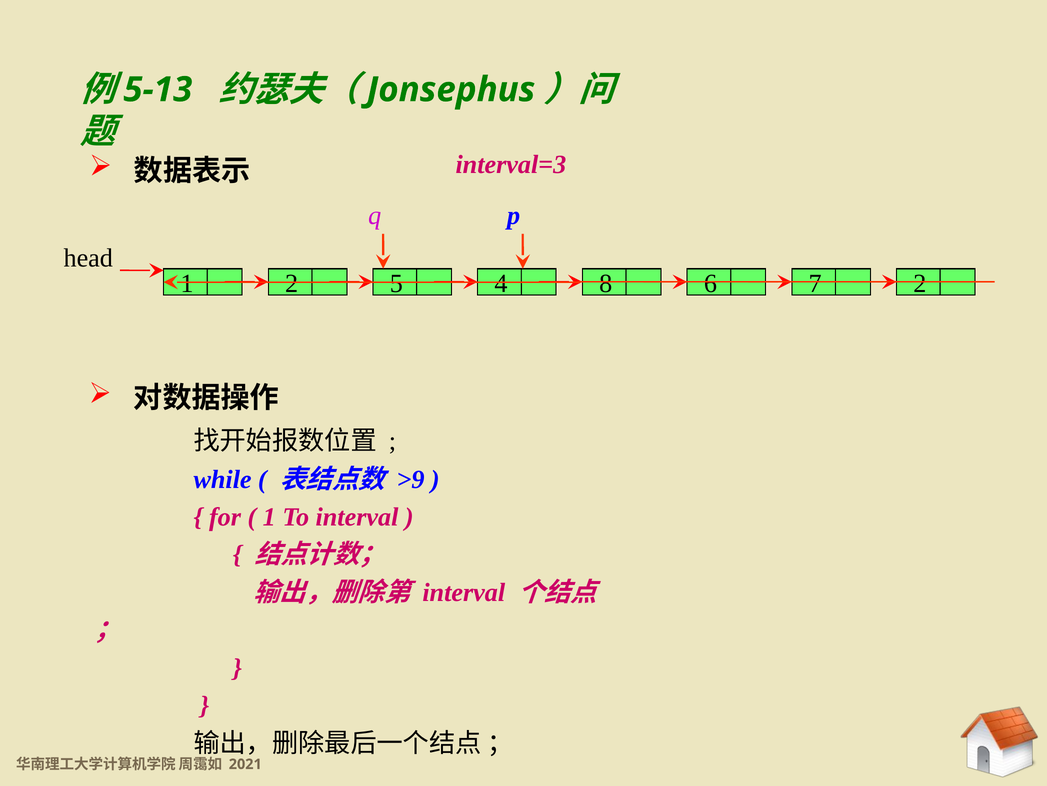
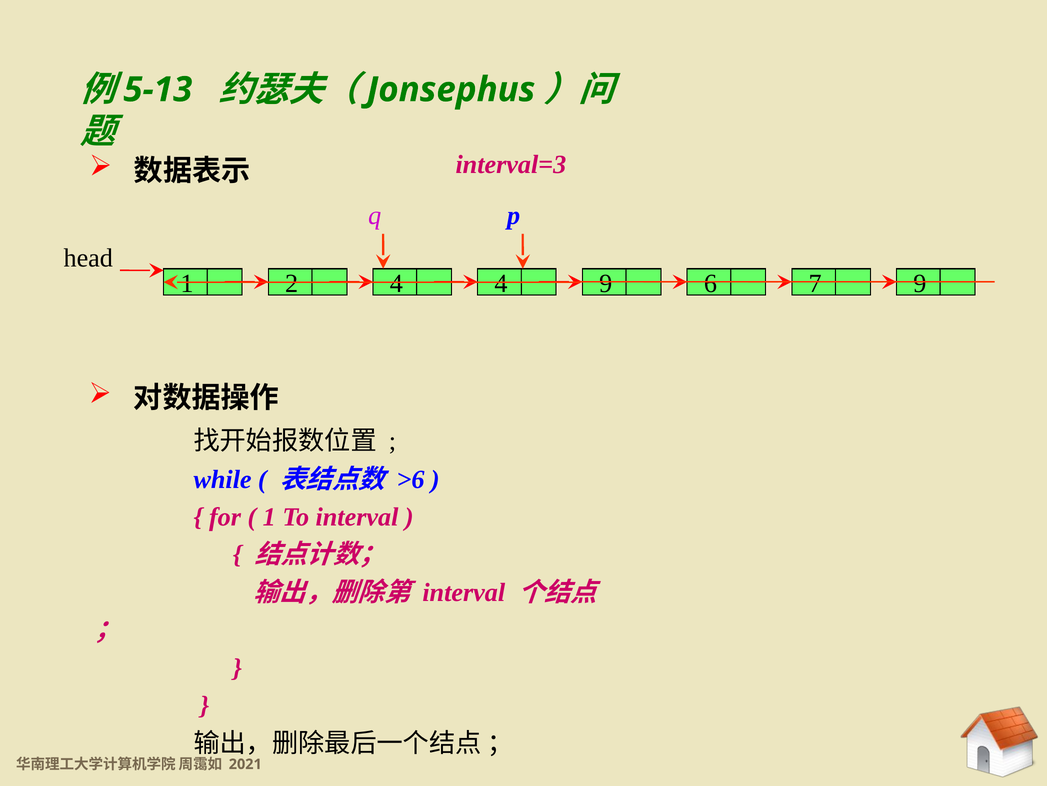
2 5: 5 -> 4
4 8: 8 -> 9
7 2: 2 -> 9
>9: >9 -> >6
